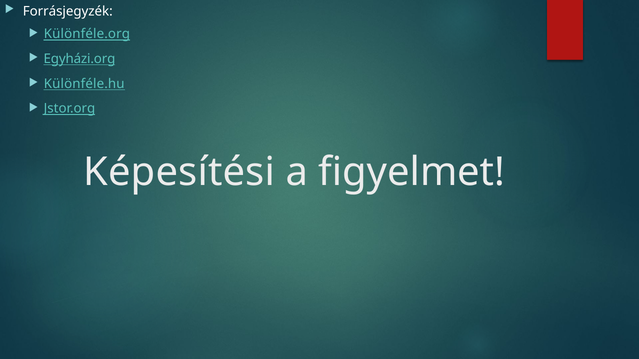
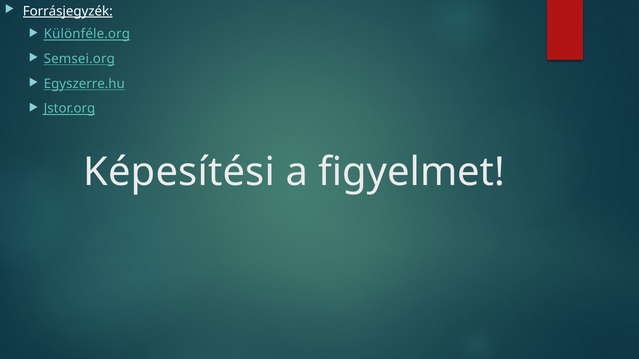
Forrásjegyzék underline: none -> present
Egyházi.org: Egyházi.org -> Semsei.org
Különféle.hu: Különféle.hu -> Egyszerre.hu
